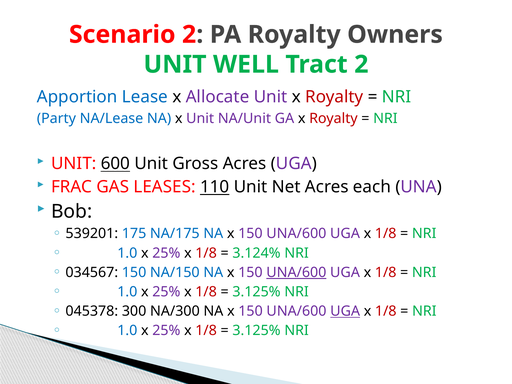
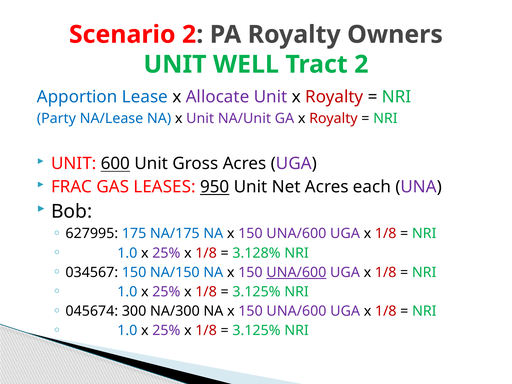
110: 110 -> 950
539201: 539201 -> 627995
3.124%: 3.124% -> 3.128%
045378: 045378 -> 045674
UGA at (345, 311) underline: present -> none
